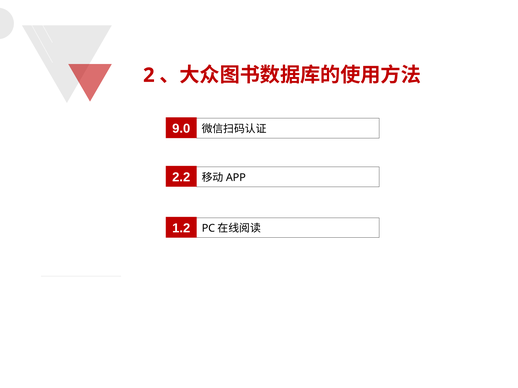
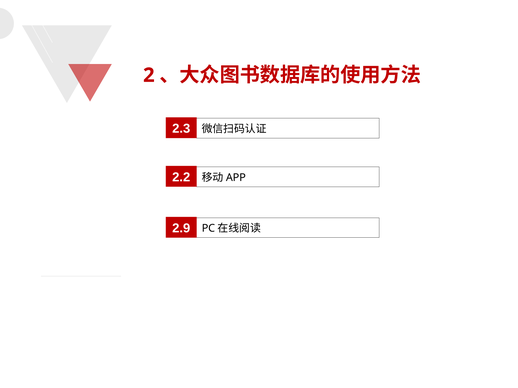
9.0: 9.0 -> 2.3
1.2: 1.2 -> 2.9
